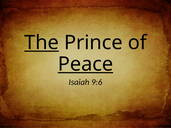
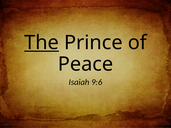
Peace underline: present -> none
